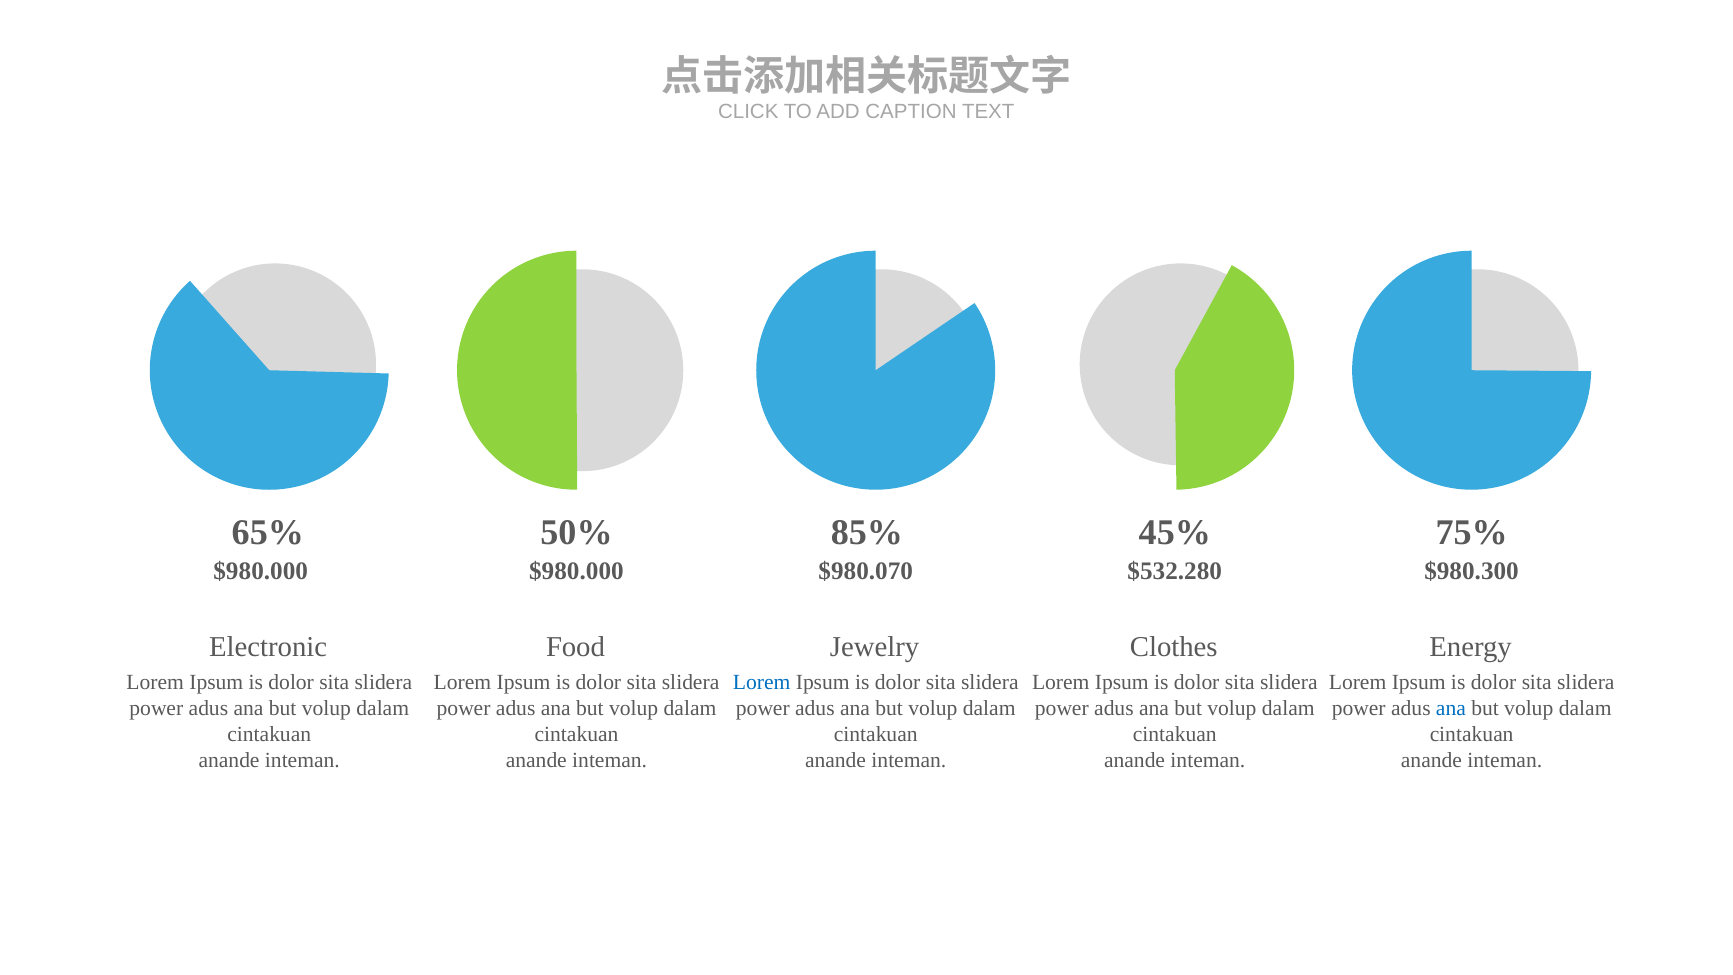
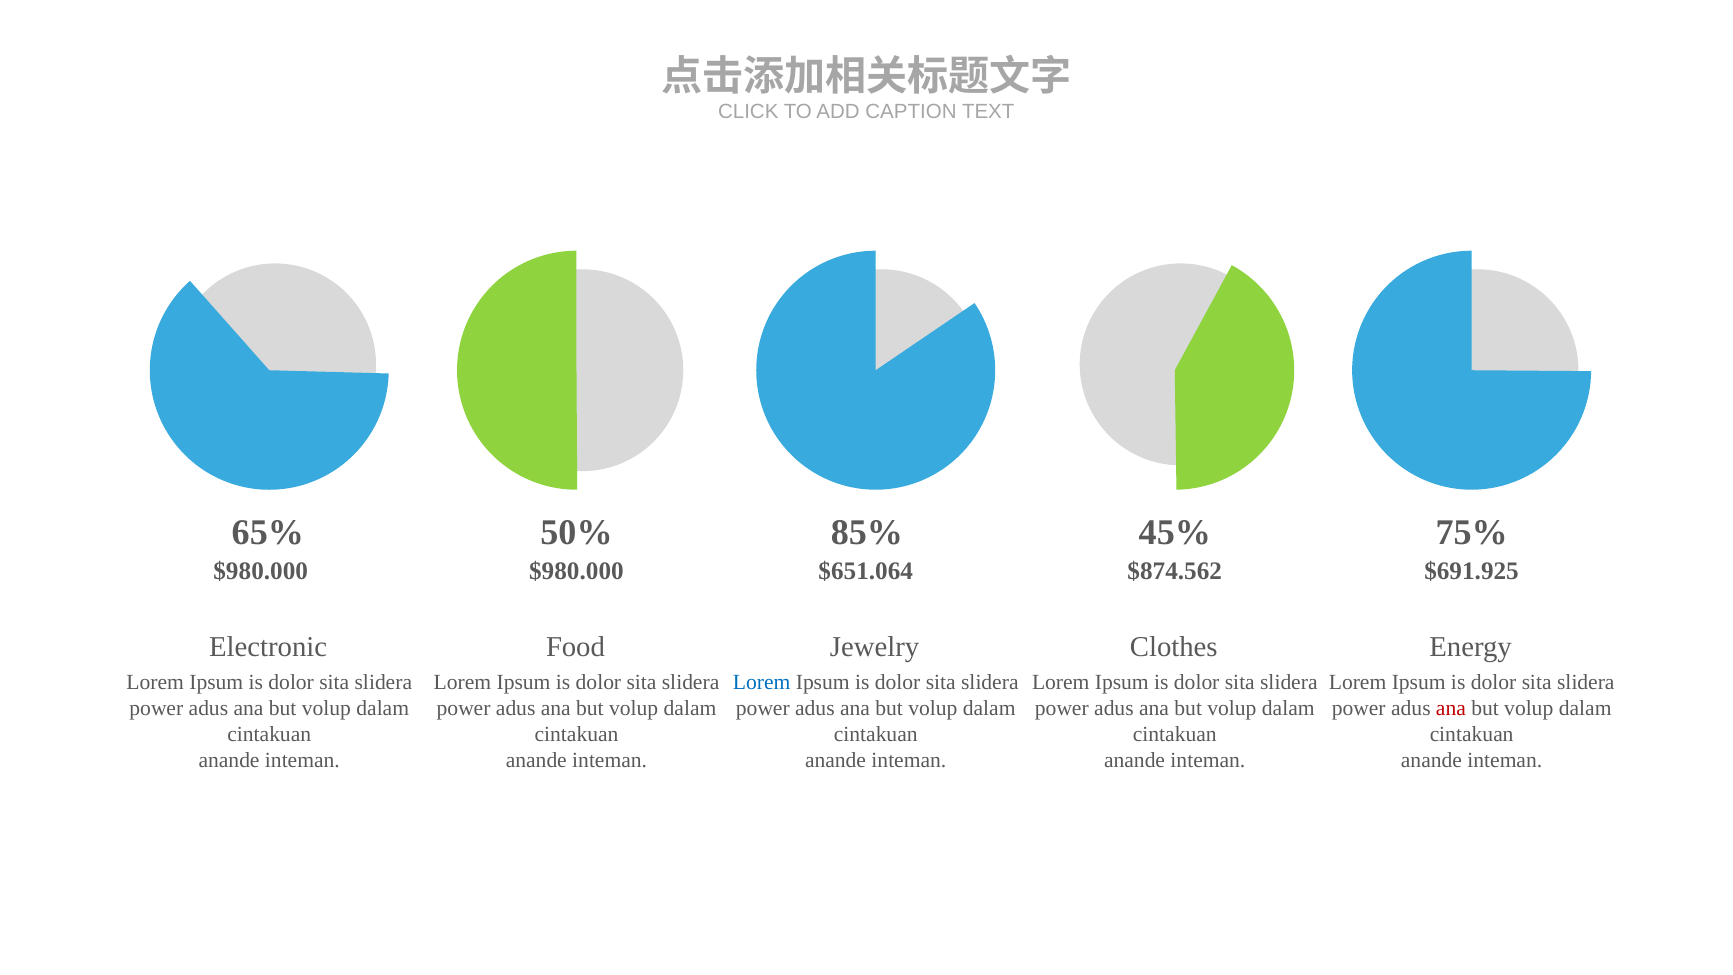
$980.070: $980.070 -> $651.064
$532.280: $532.280 -> $874.562
$980.300: $980.300 -> $691.925
ana at (1451, 709) colour: blue -> red
